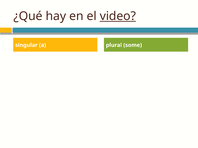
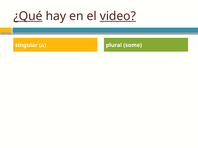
¿Qué underline: none -> present
